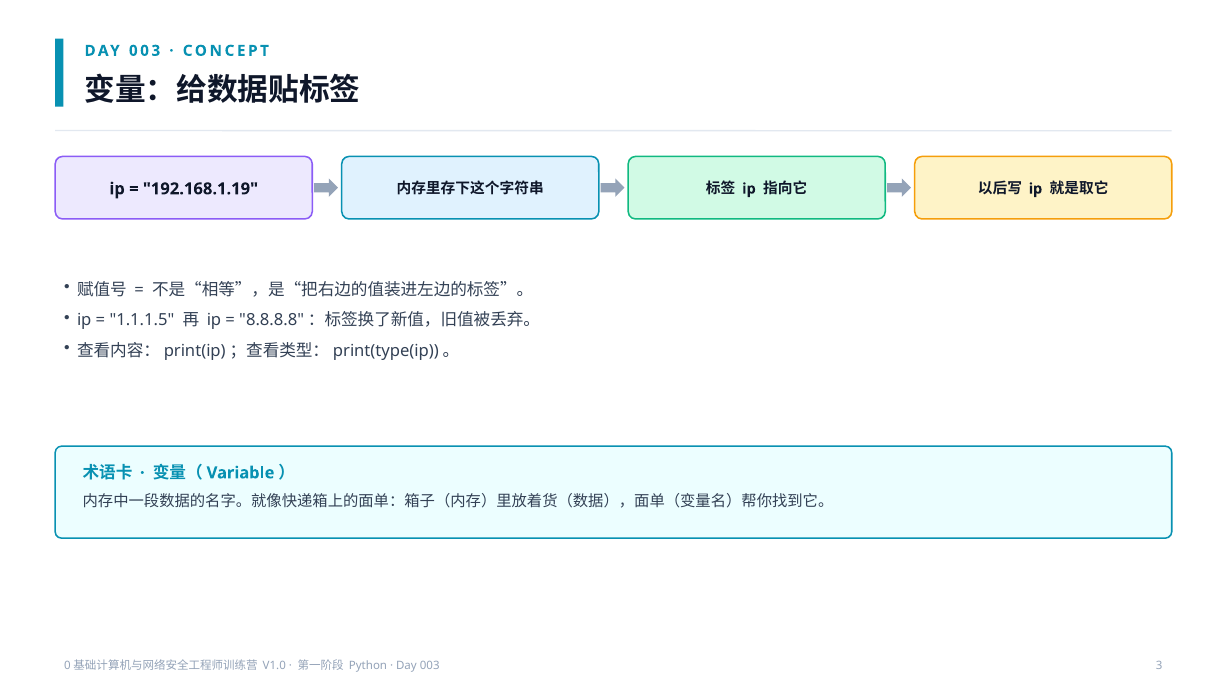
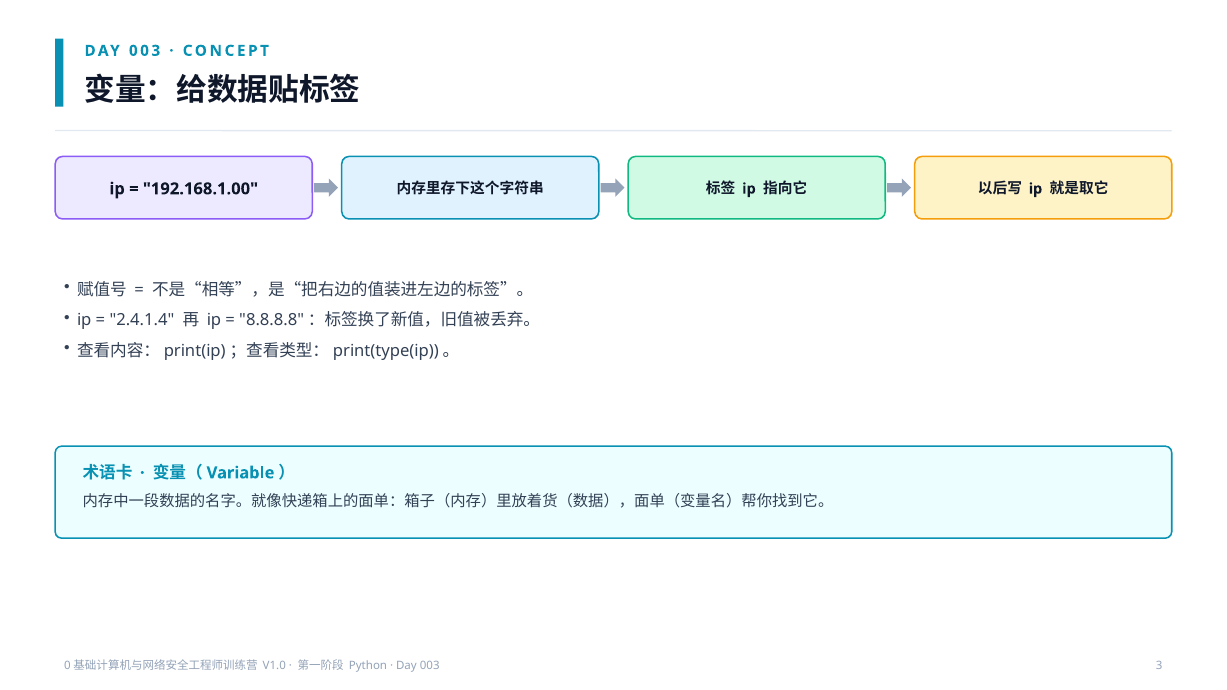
192.168.1.19: 192.168.1.19 -> 192.168.1.00
1.1.1.5: 1.1.1.5 -> 2.4.1.4
